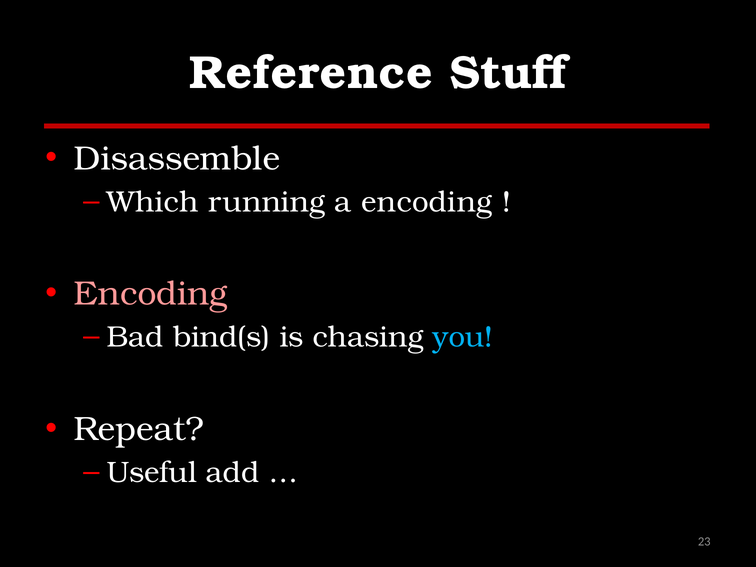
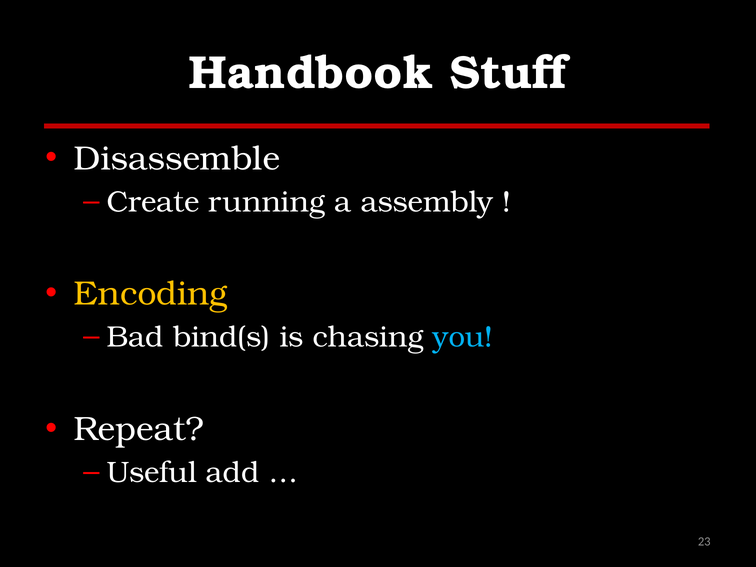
Reference: Reference -> Handbook
Which: Which -> Create
a encoding: encoding -> assembly
Encoding at (151, 294) colour: pink -> yellow
